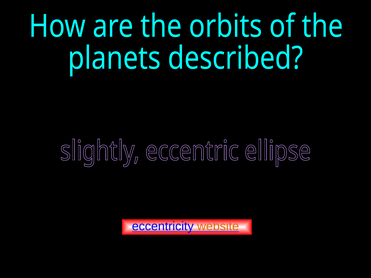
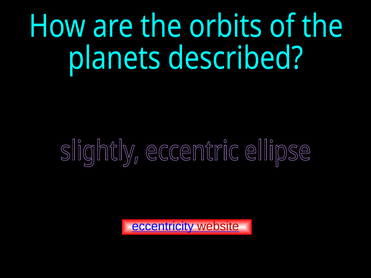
website colour: orange -> red
